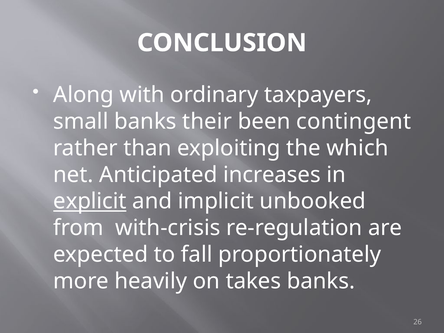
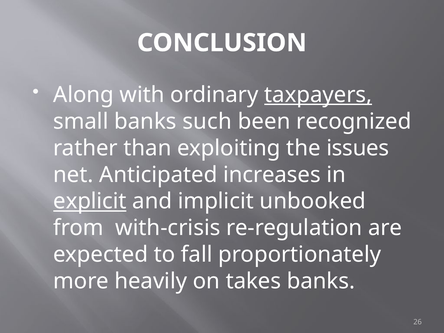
taxpayers underline: none -> present
their: their -> such
contingent: contingent -> recognized
which: which -> issues
